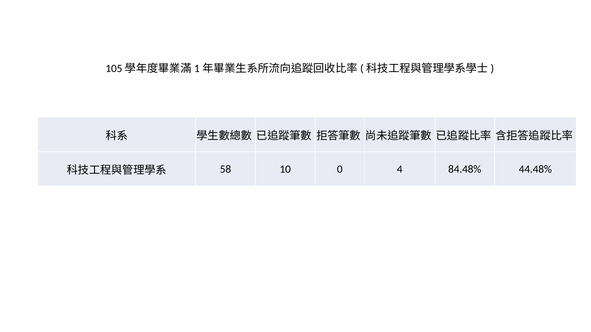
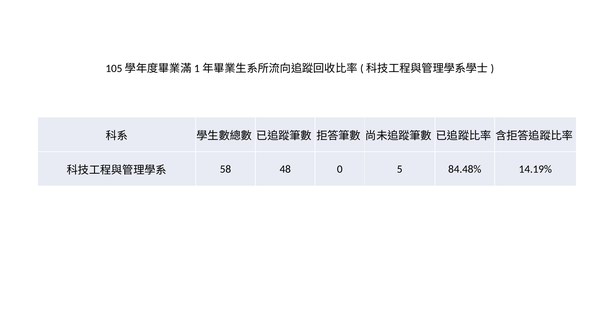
10: 10 -> 48
4: 4 -> 5
44.48%: 44.48% -> 14.19%
